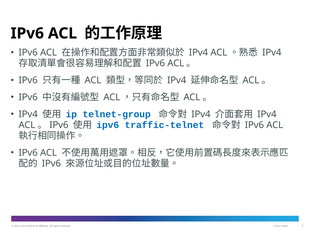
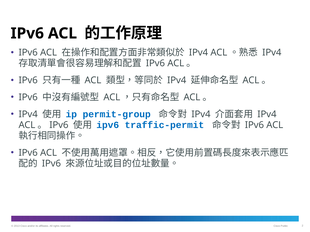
telnet-group: telnet-group -> permit-group
traffic-telnet: traffic-telnet -> traffic-permit
